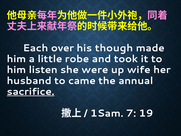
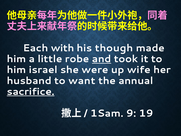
over: over -> with
and underline: none -> present
listen: listen -> israel
came: came -> want
7: 7 -> 9
